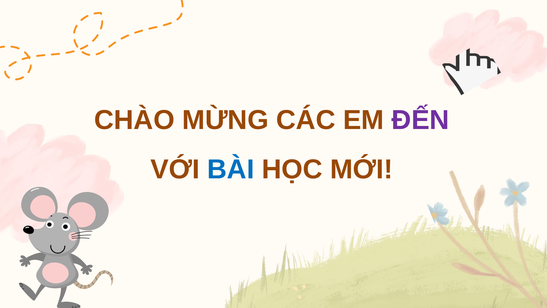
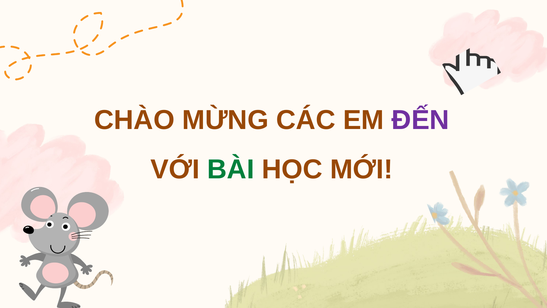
BÀI colour: blue -> green
